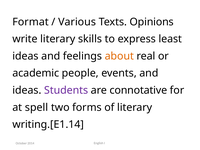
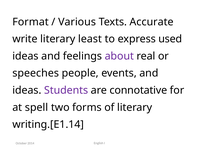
Opinions: Opinions -> Accurate
skills: skills -> least
least: least -> used
about colour: orange -> purple
academic: academic -> speeches
